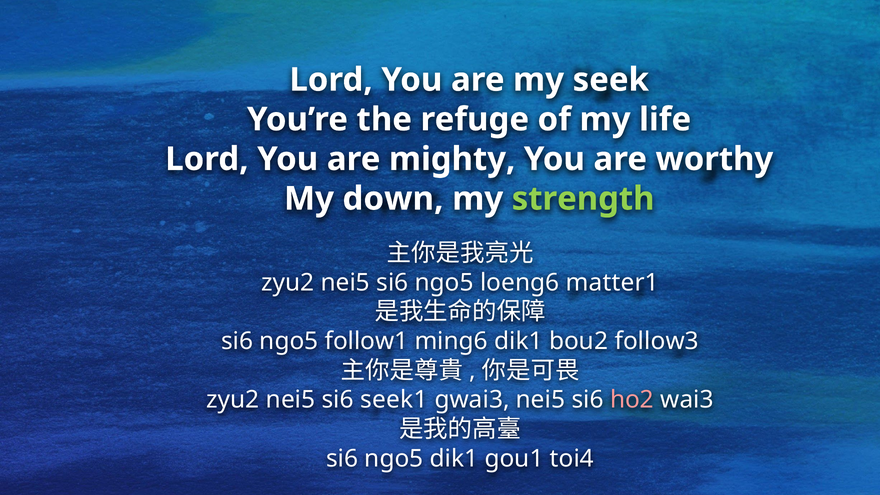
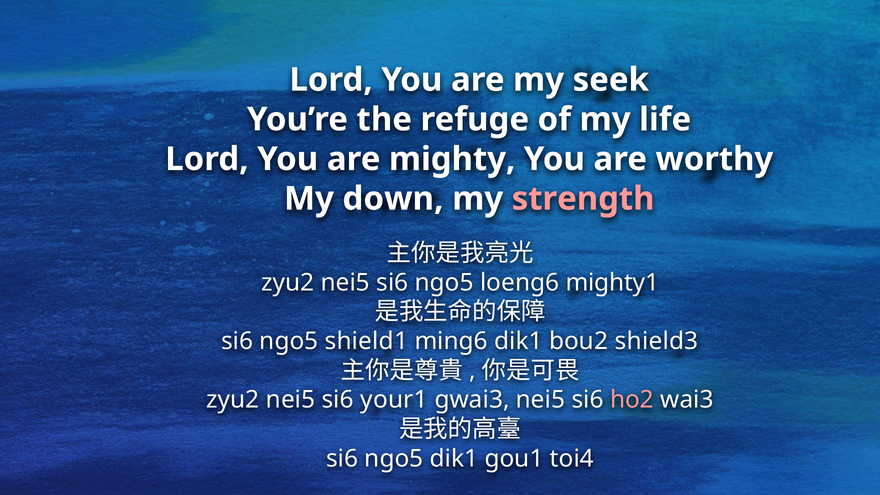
strength colour: light green -> pink
matter1: matter1 -> mighty1
follow1: follow1 -> shield1
follow3: follow3 -> shield3
seek1: seek1 -> your1
